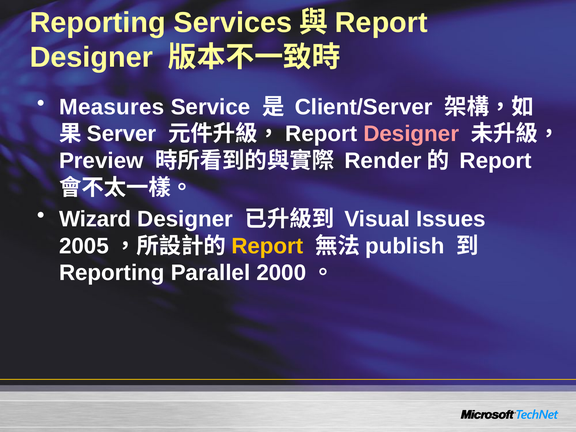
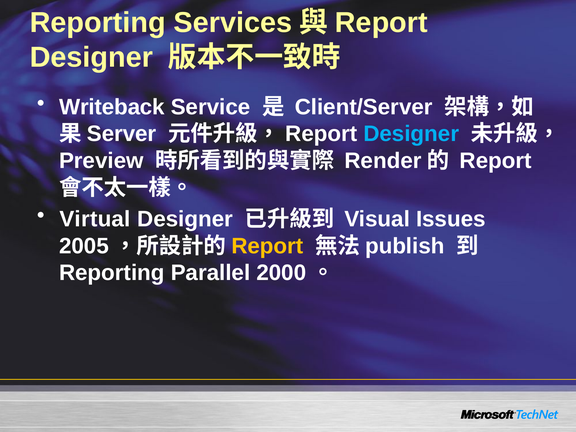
Measures: Measures -> Writeback
Designer at (411, 134) colour: pink -> light blue
Wizard: Wizard -> Virtual
